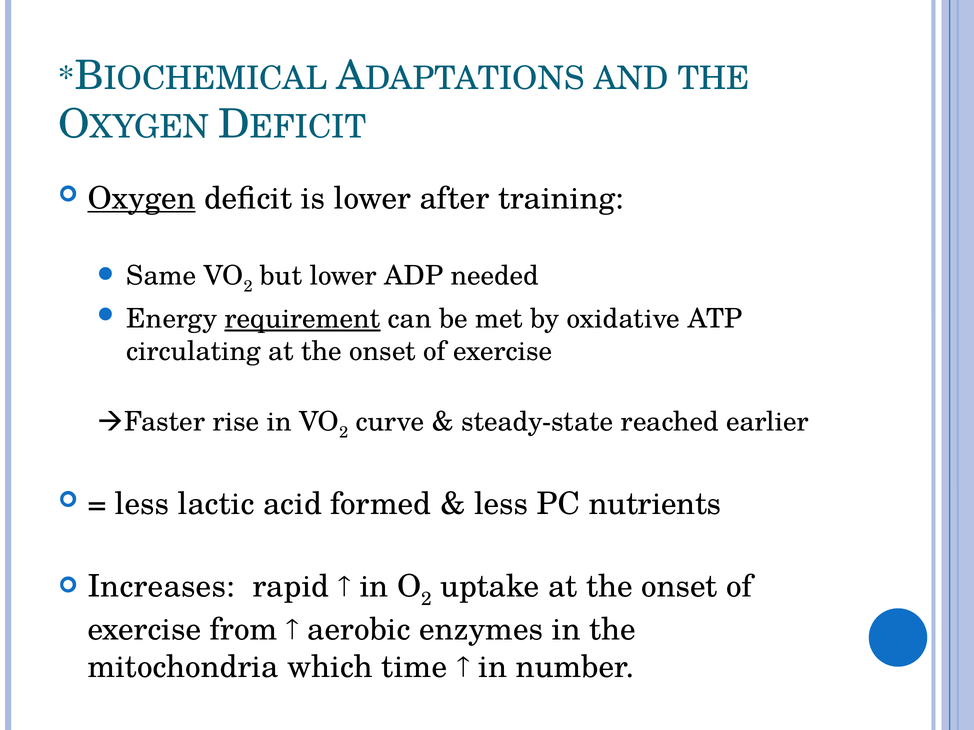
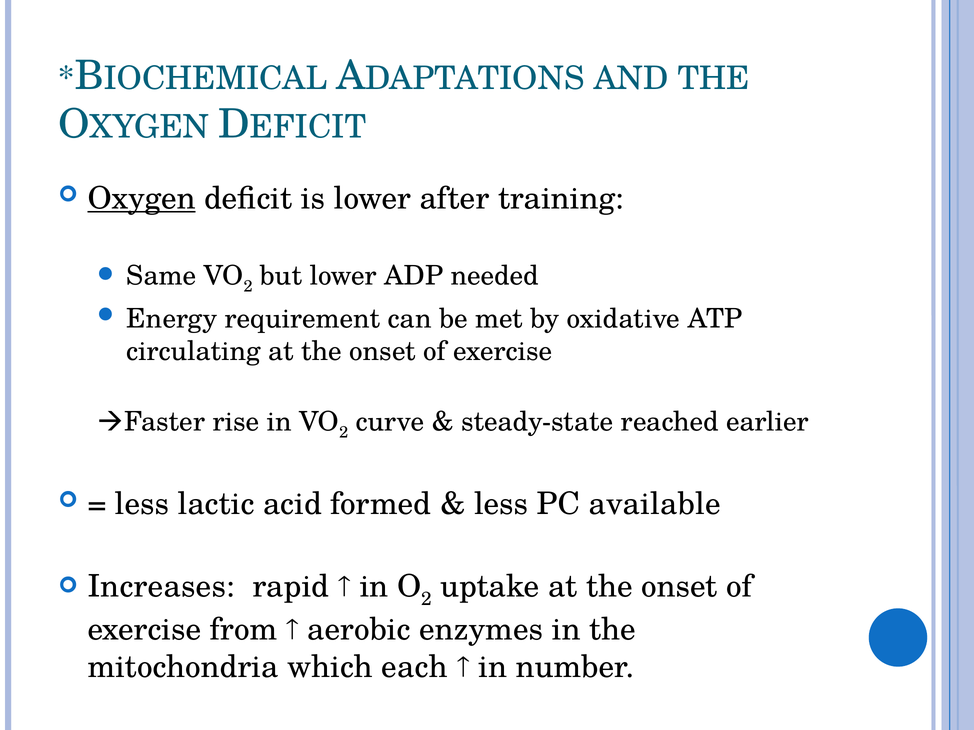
requirement underline: present -> none
nutrients: nutrients -> available
time: time -> each
